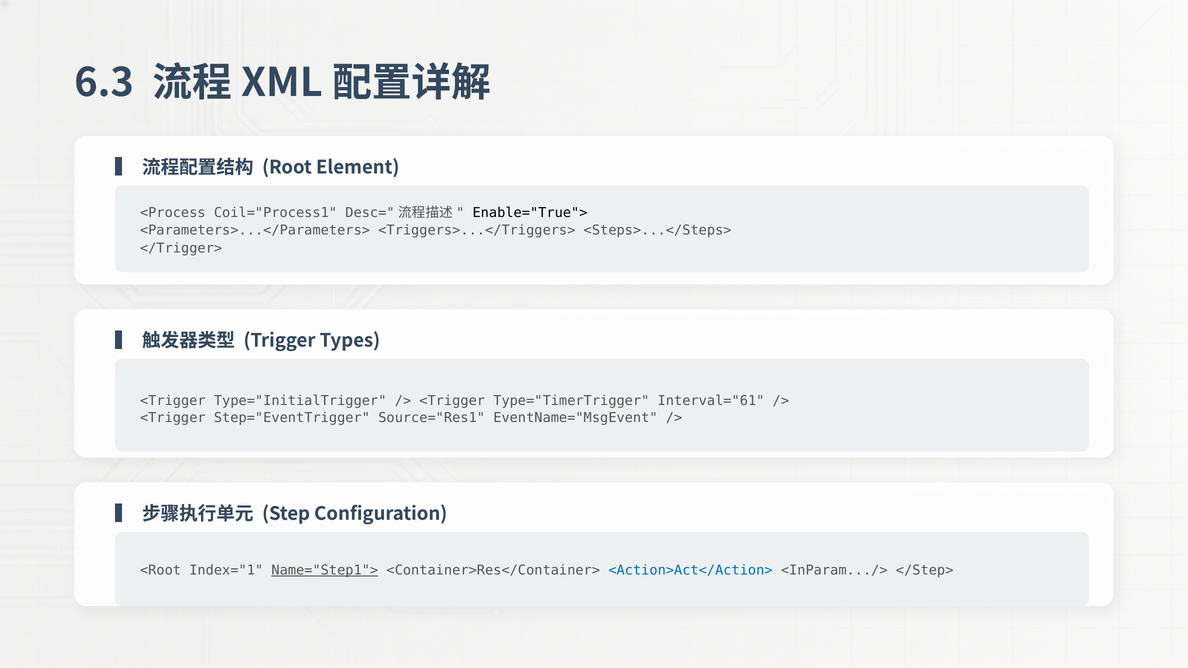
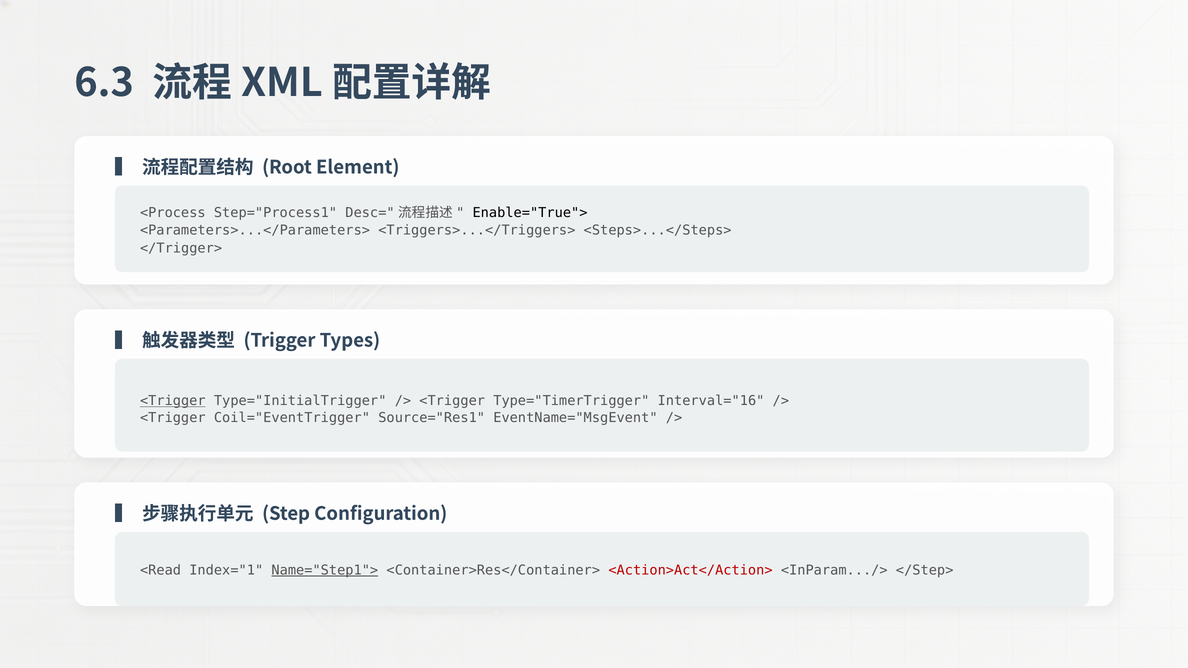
Coil="Process1: Coil="Process1 -> Step="Process1
<Trigger at (173, 401) underline: none -> present
Interval="61: Interval="61 -> Interval="16
Step="EventTrigger: Step="EventTrigger -> Coil="EventTrigger
<Root: <Root -> <Read
<Action>Act</Action> colour: blue -> red
